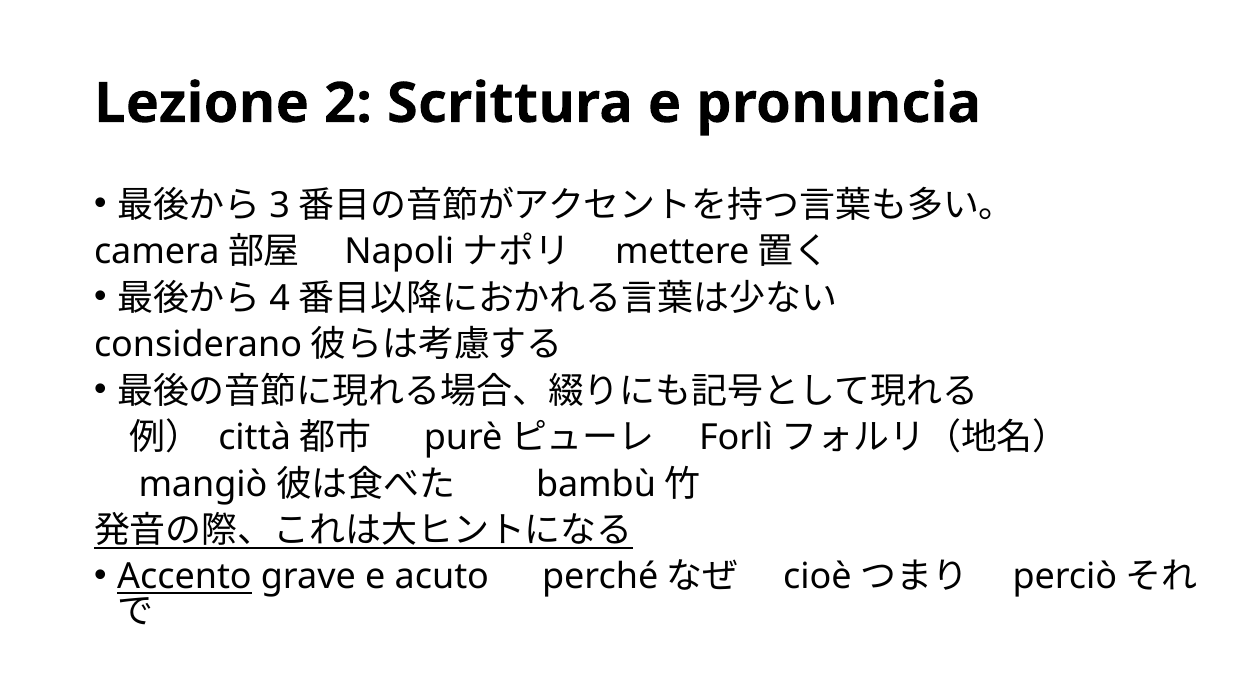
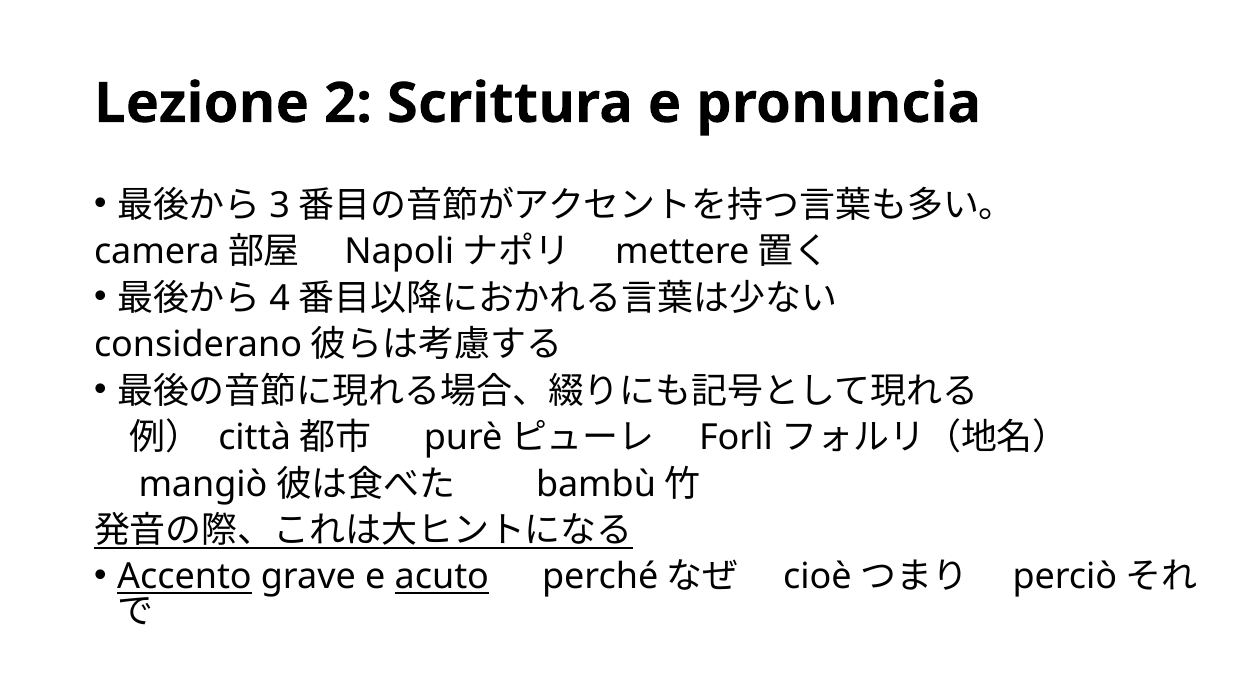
acuto underline: none -> present
